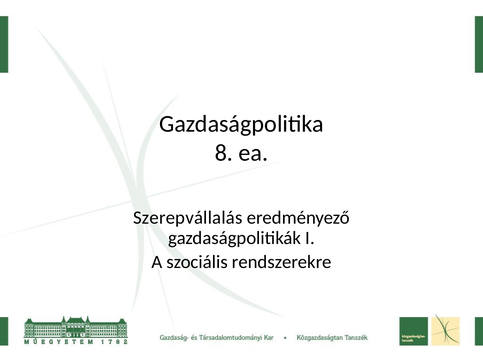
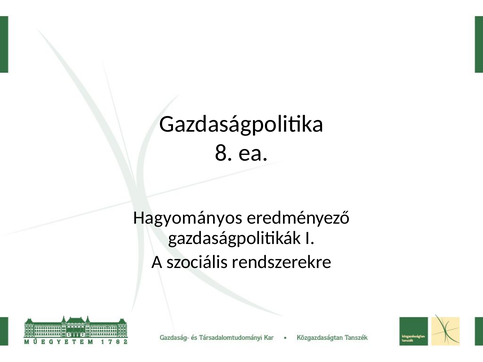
Szerepvállalás: Szerepvállalás -> Hagyományos
